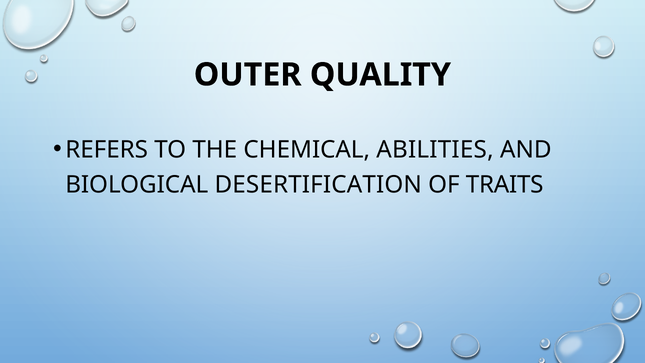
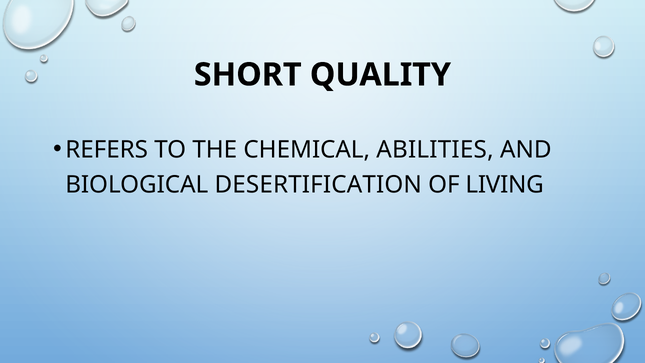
OUTER: OUTER -> SHORT
TRAITS: TRAITS -> LIVING
